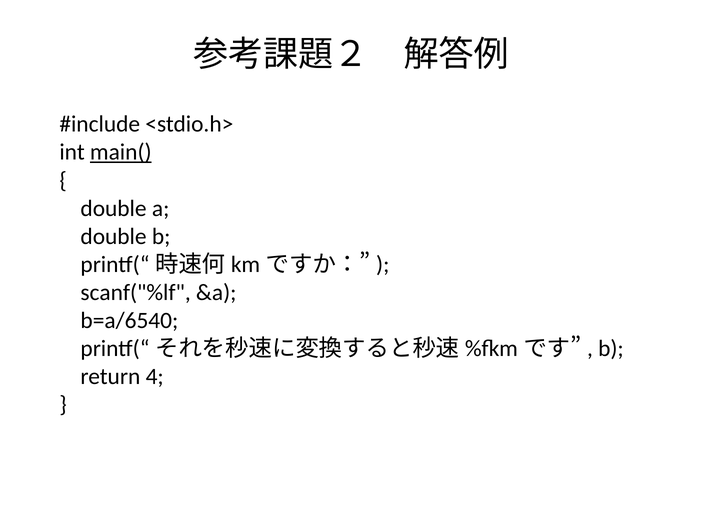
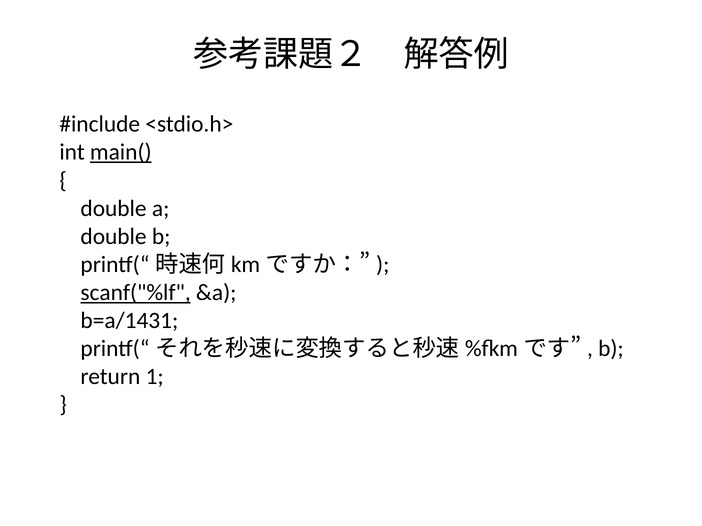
scanf("%lf underline: none -> present
b=a/6540: b=a/6540 -> b=a/1431
4: 4 -> 1
